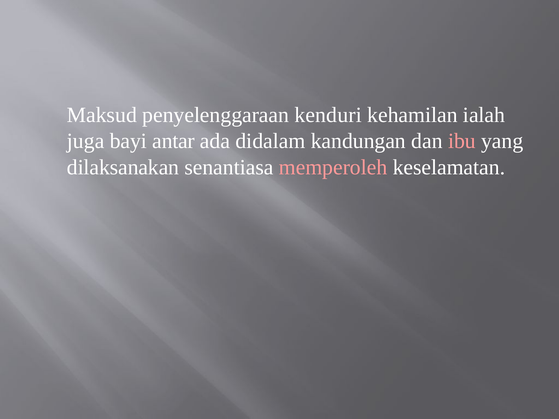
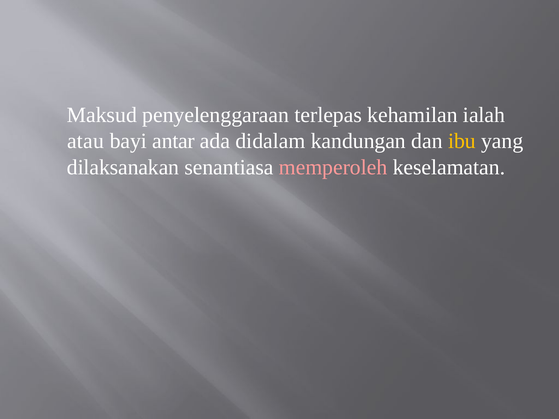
kenduri: kenduri -> terlepas
juga: juga -> atau
ibu colour: pink -> yellow
